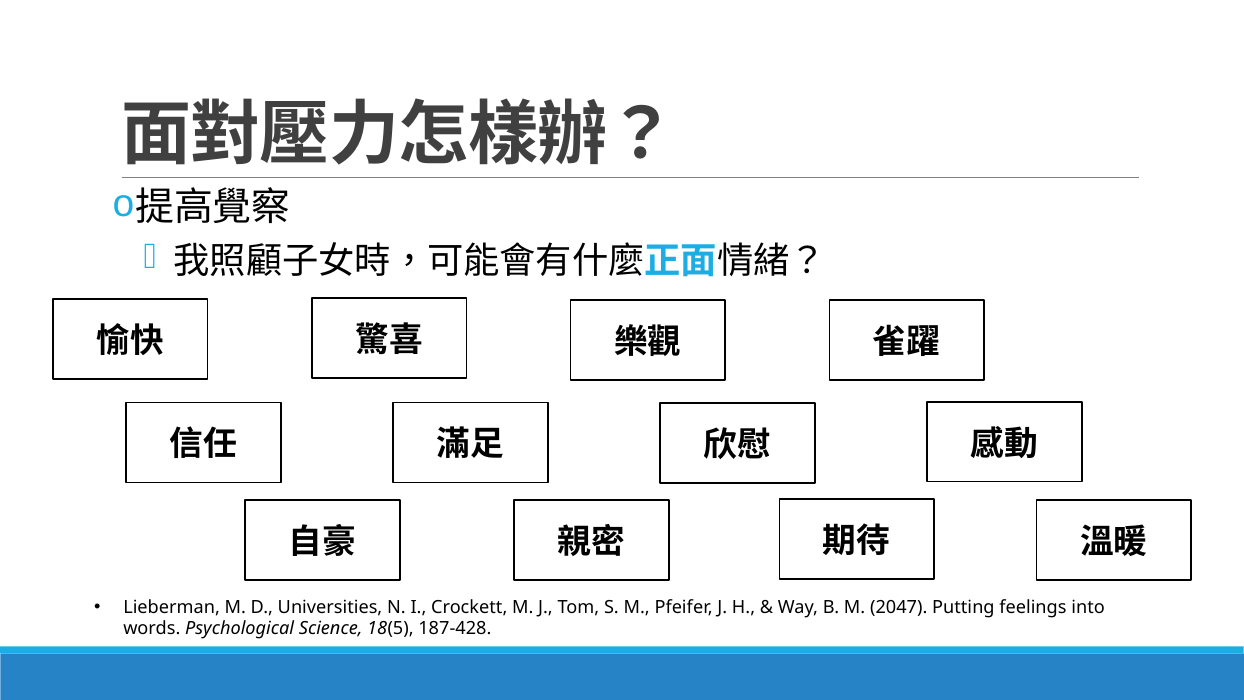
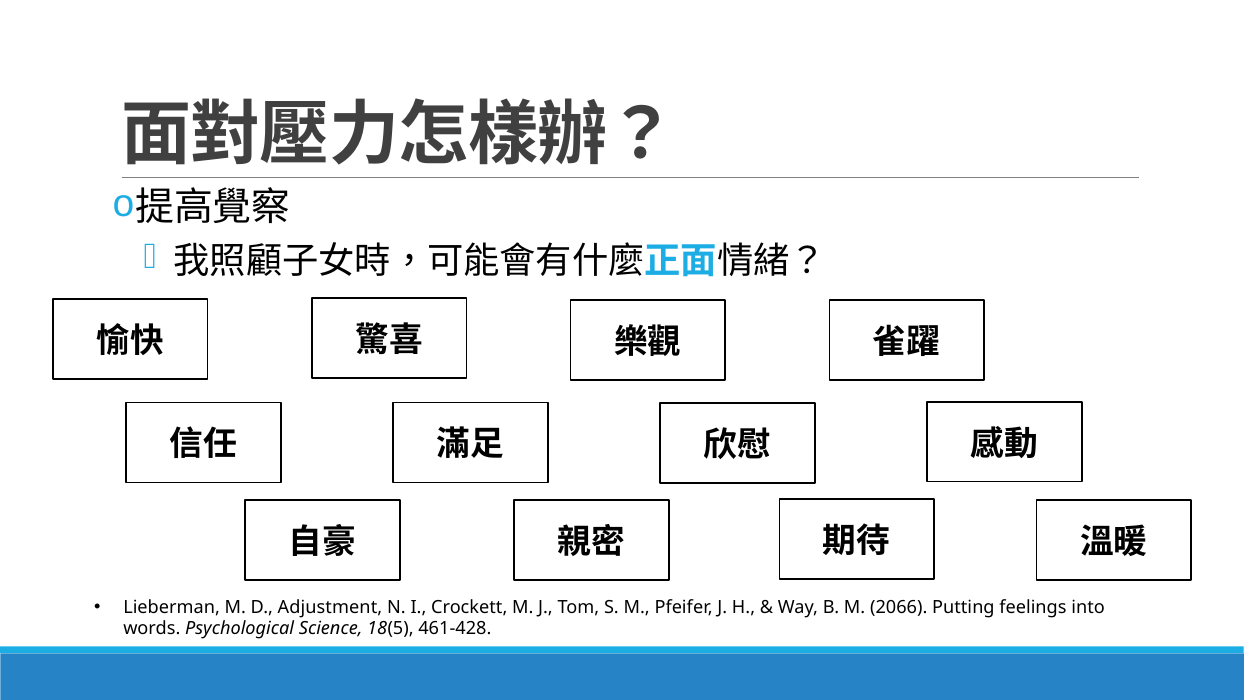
Universities: Universities -> Adjustment
2047: 2047 -> 2066
187-428: 187-428 -> 461-428
